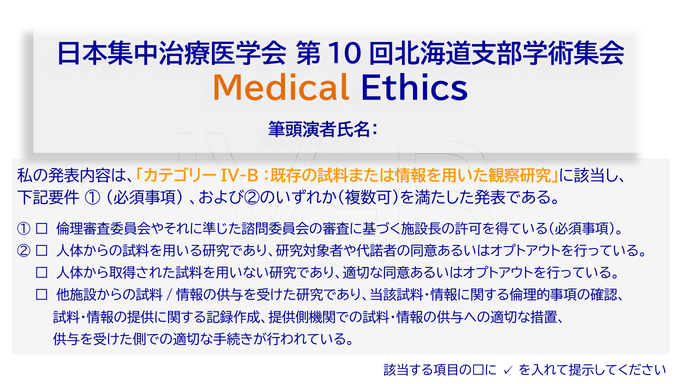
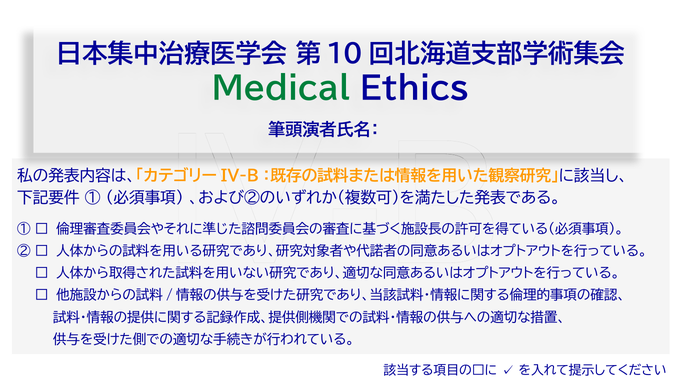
Medical colour: orange -> green
